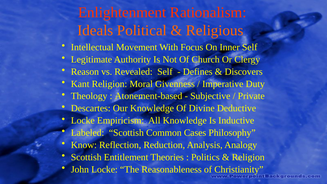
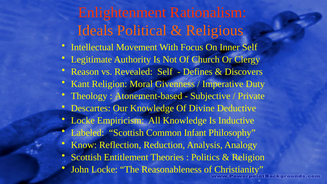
Cases: Cases -> Infant
